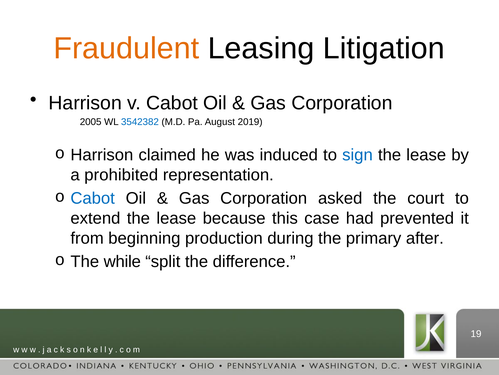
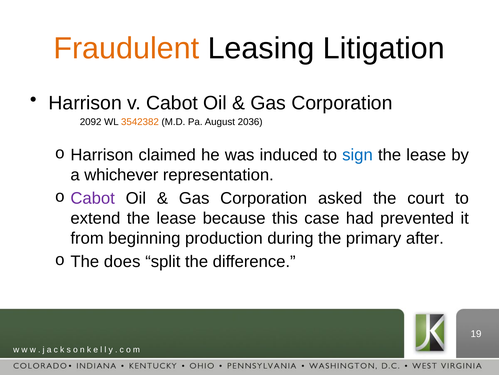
2005: 2005 -> 2092
3542382 colour: blue -> orange
2019: 2019 -> 2036
prohibited: prohibited -> whichever
Cabot at (93, 198) colour: blue -> purple
while: while -> does
